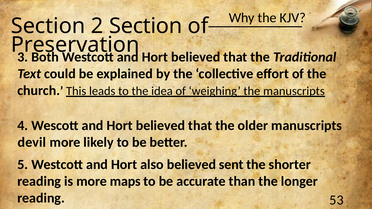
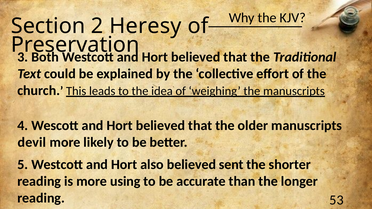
2 Section: Section -> Heresy
maps: maps -> using
